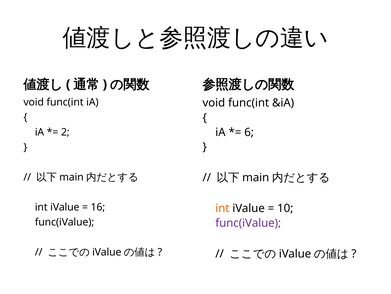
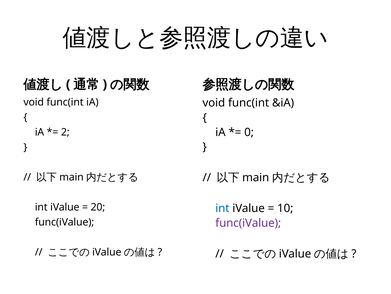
6: 6 -> 0
16: 16 -> 20
int at (222, 208) colour: orange -> blue
